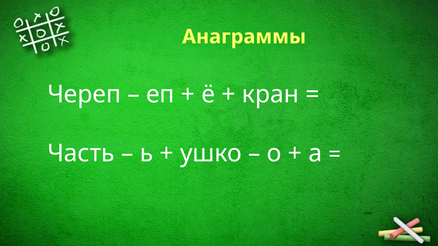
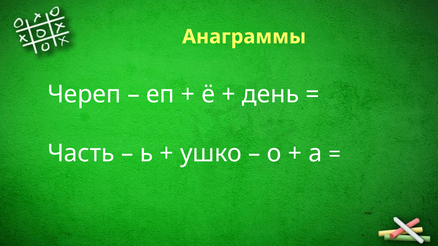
кран: кран -> день
